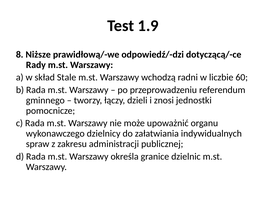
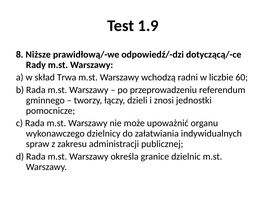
Stale: Stale -> Trwa
